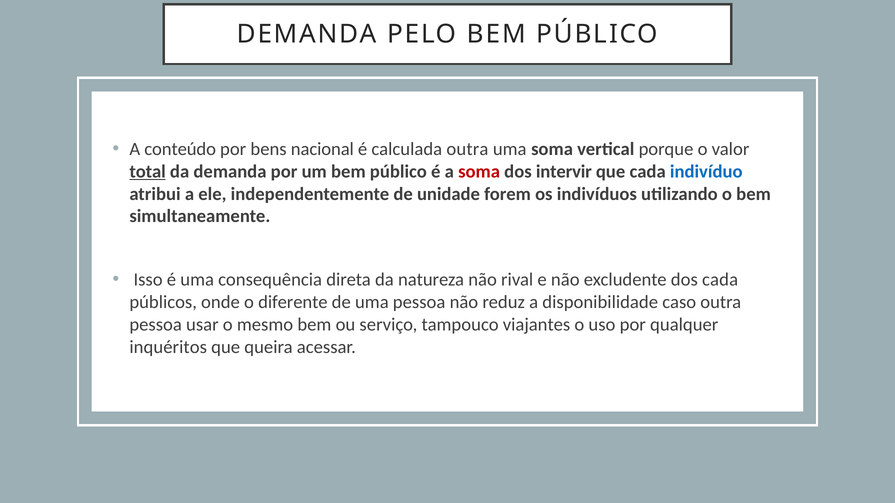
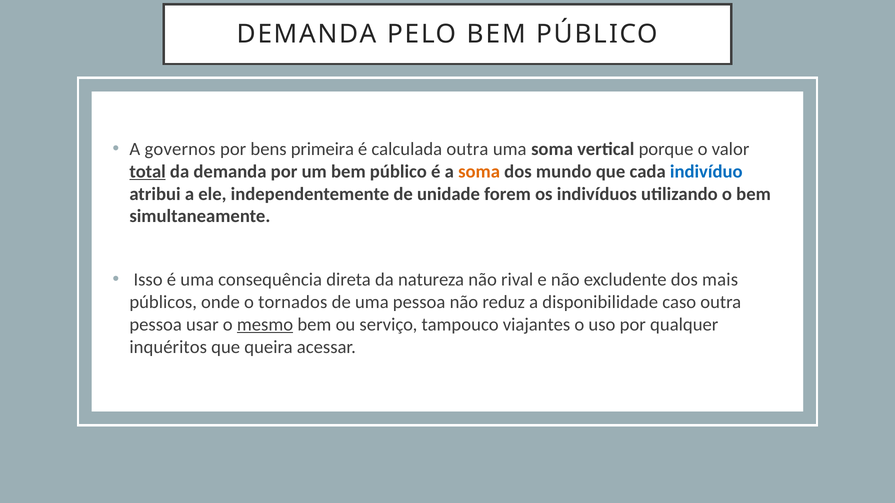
conteúdo: conteúdo -> governos
nacional: nacional -> primeira
soma at (479, 172) colour: red -> orange
intervir: intervir -> mundo
dos cada: cada -> mais
diferente: diferente -> tornados
mesmo underline: none -> present
